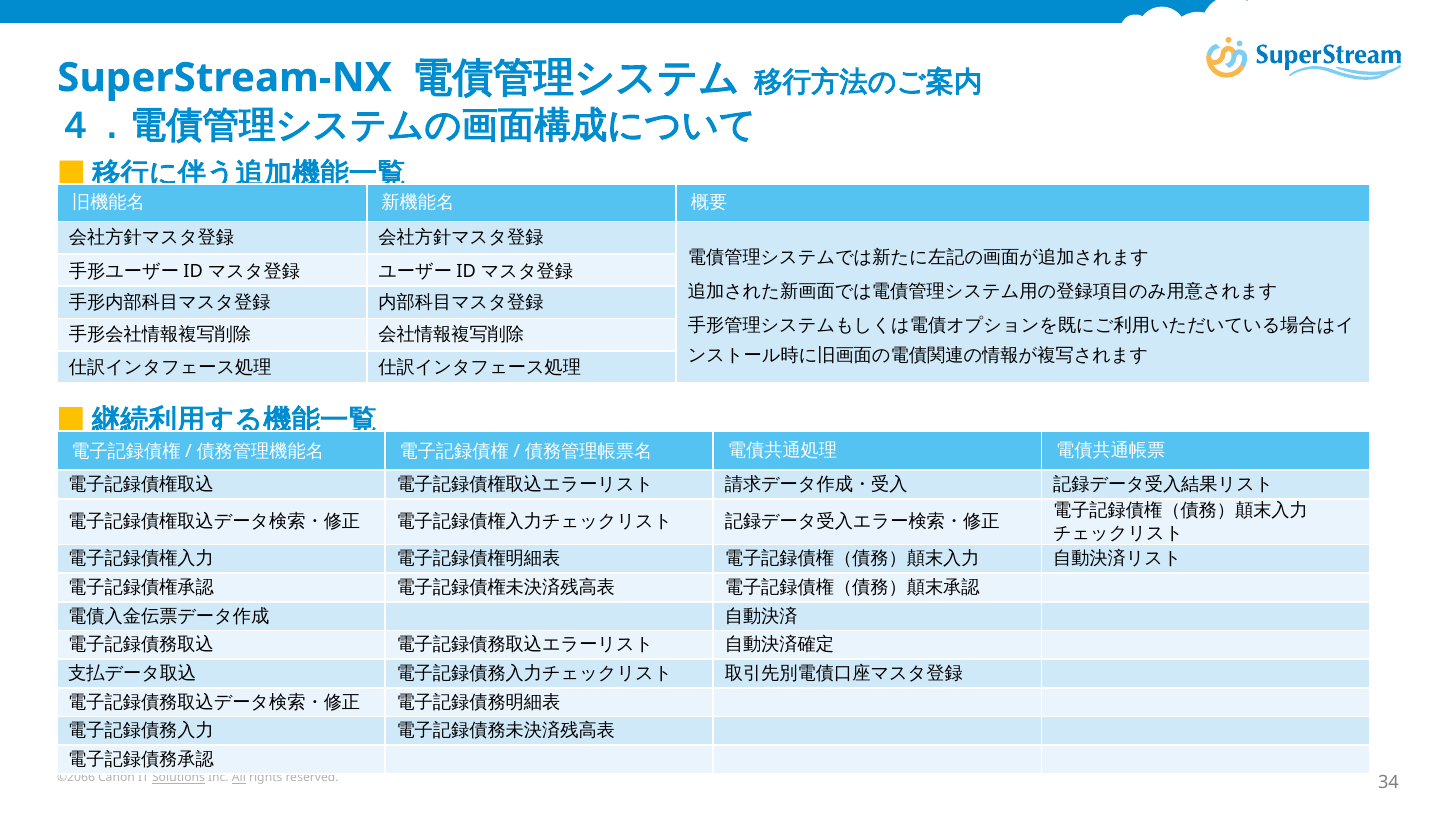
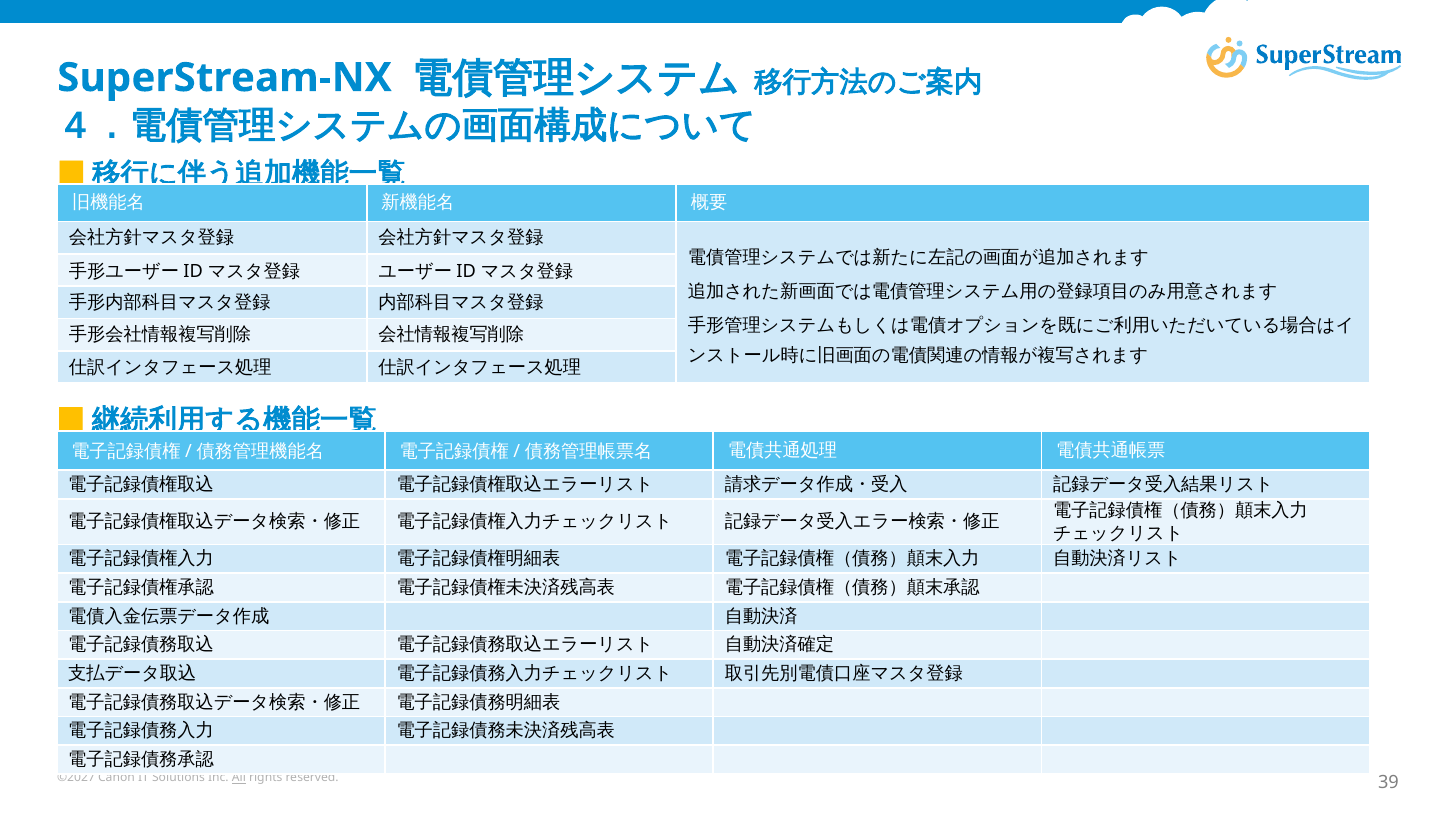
©2066: ©2066 -> ©2027
Solutions underline: present -> none
34: 34 -> 39
